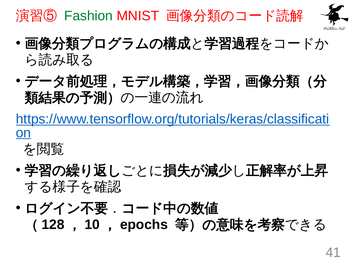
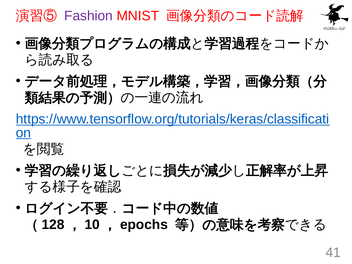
Fashion colour: green -> purple
